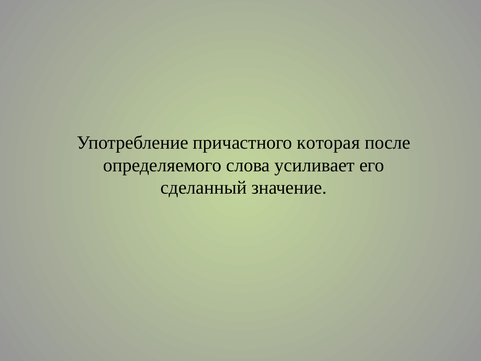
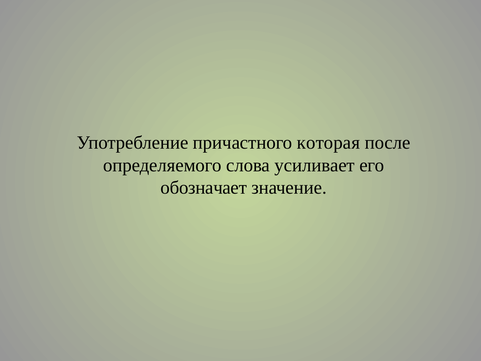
сделанный: сделанный -> обозначает
